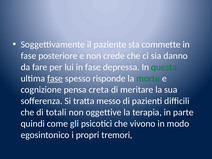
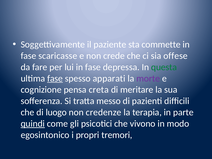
posteriore: posteriore -> scaricasse
danno: danno -> offese
risponde: risponde -> apparati
morte colour: green -> purple
totali: totali -> luogo
oggettive: oggettive -> credenze
quindi underline: none -> present
